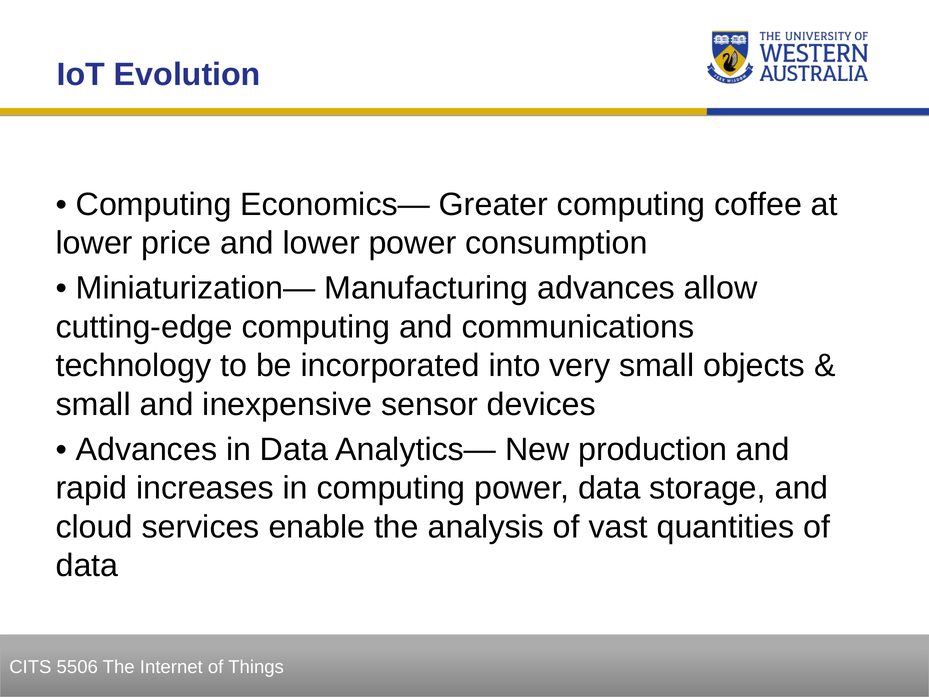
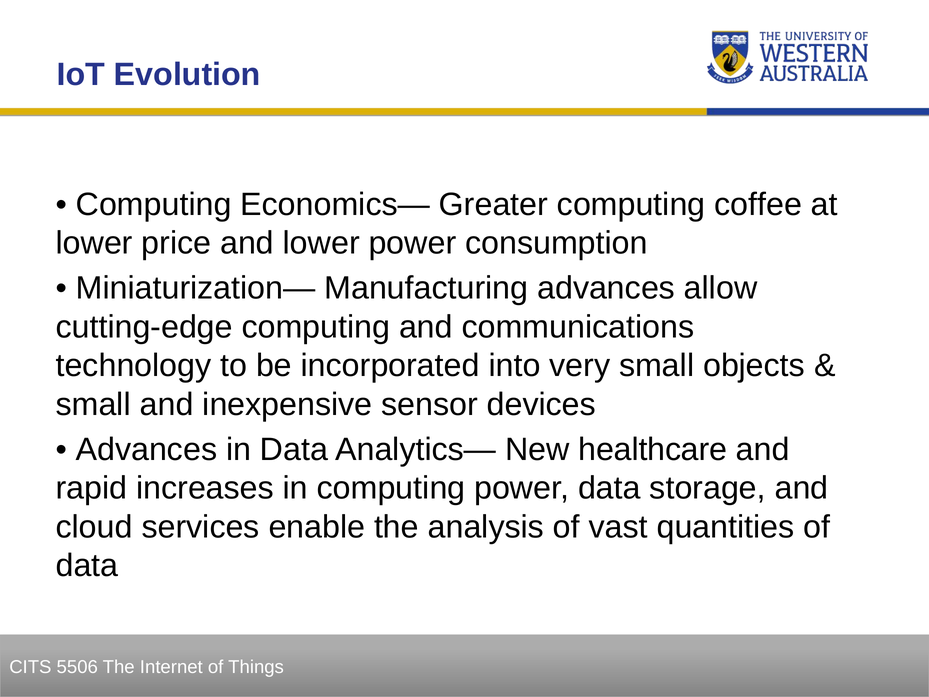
production: production -> healthcare
